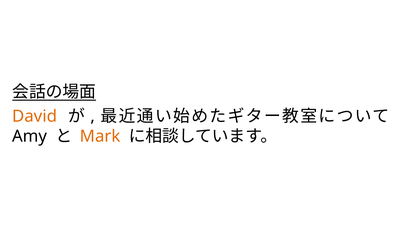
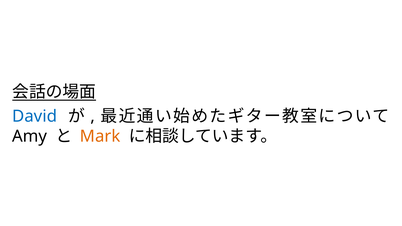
David colour: orange -> blue
